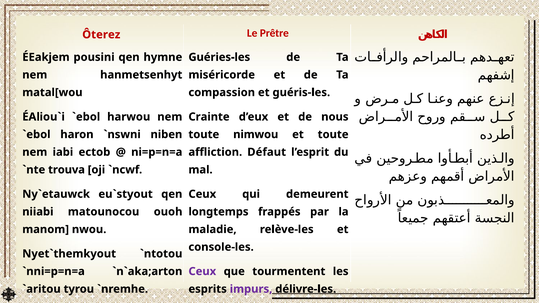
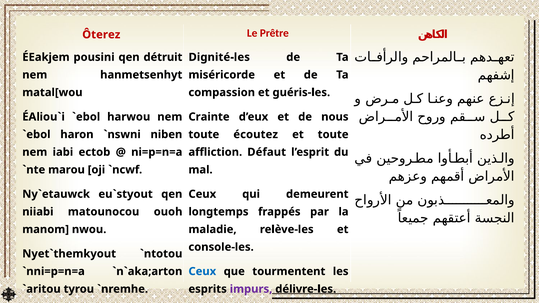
hymne: hymne -> détruit
Guéries-les: Guéries-les -> Dignité-les
nimwou: nimwou -> écoutez
trouva: trouva -> marou
Ceux at (202, 272) colour: purple -> blue
